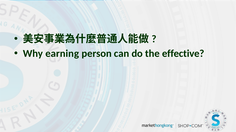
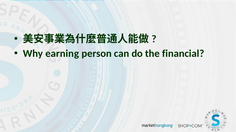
effective: effective -> financial
